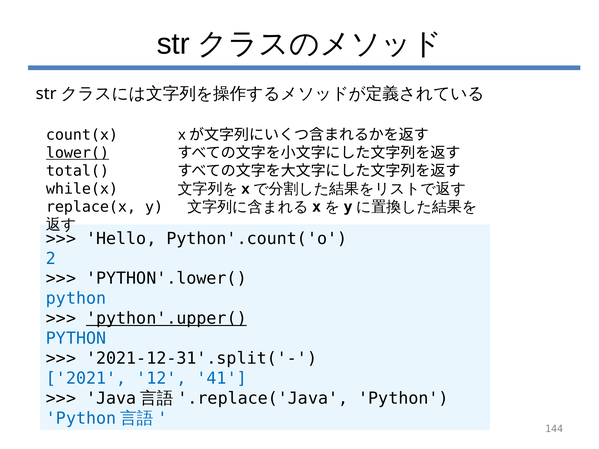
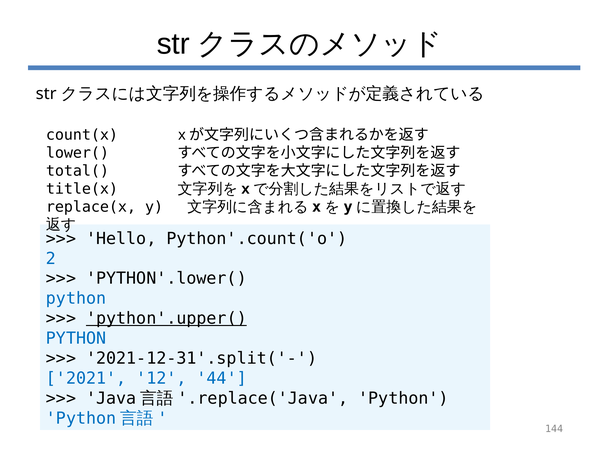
lower( underline: present -> none
while(x: while(x -> title(x
41: 41 -> 44
